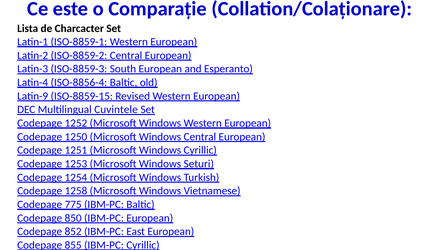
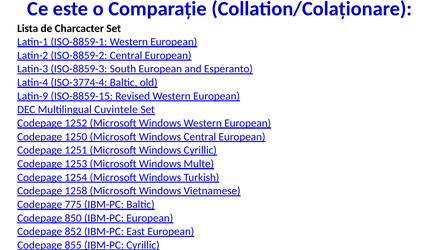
ISO-8856-4: ISO-8856-4 -> ISO-3774-4
Seturi: Seturi -> Multe
